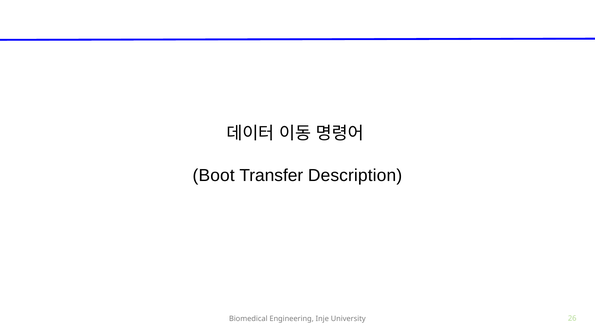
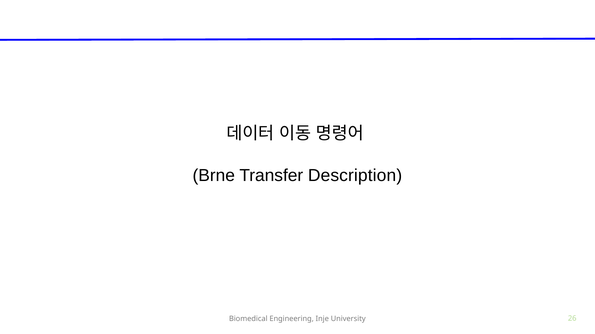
Boot: Boot -> Brne
